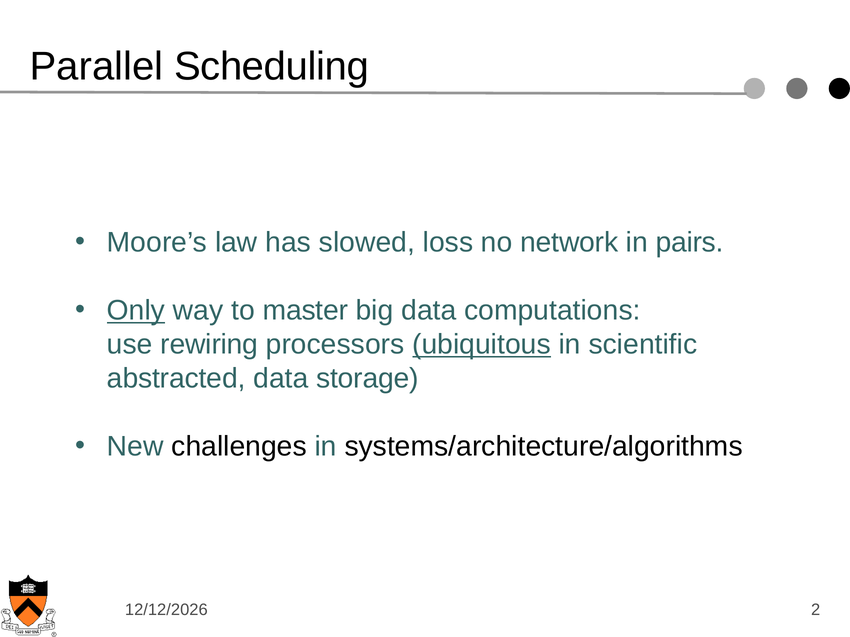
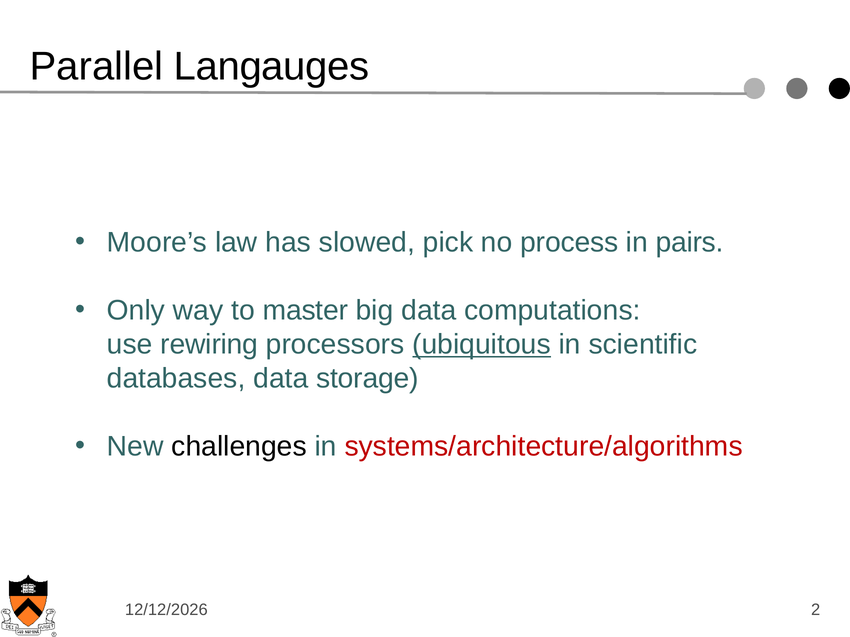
Scheduling: Scheduling -> Langauges
loss: loss -> pick
network: network -> process
Only underline: present -> none
abstracted: abstracted -> databases
systems/architecture/algorithms colour: black -> red
